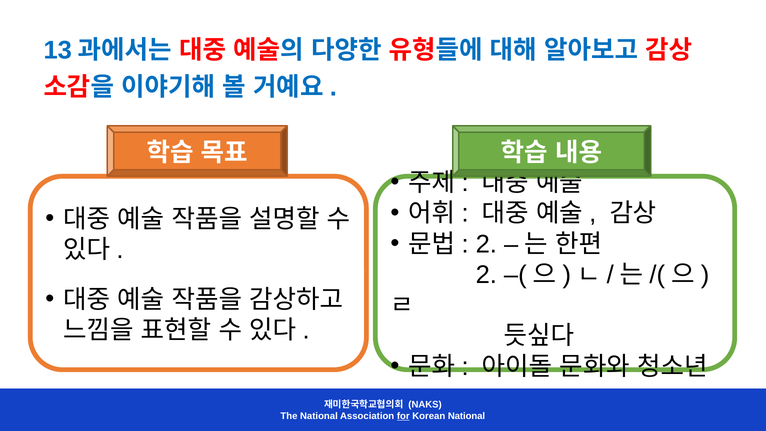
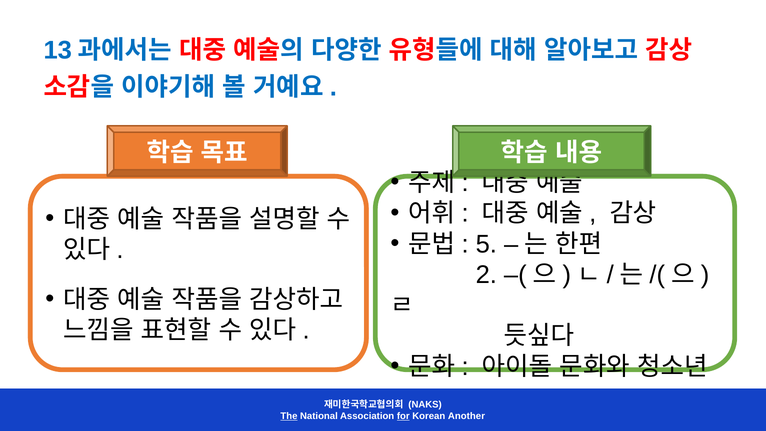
2 at (486, 244): 2 -> 5
The underline: none -> present
Korean National: National -> Another
